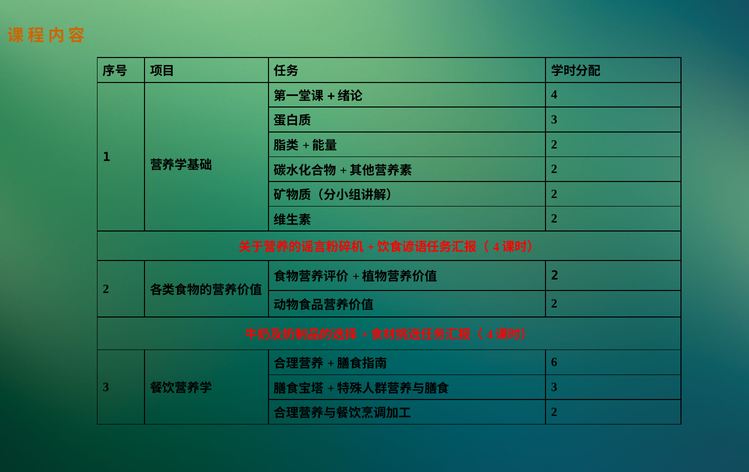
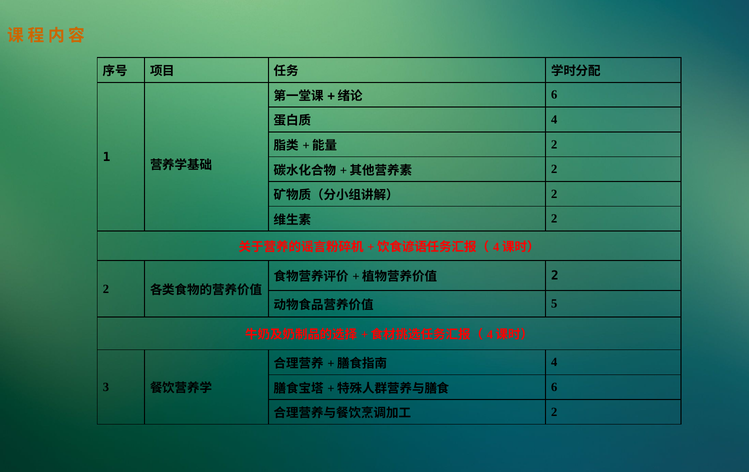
4 at (554, 95): 4 -> 6
3 at (554, 120): 3 -> 4
2 at (554, 304): 2 -> 5
6 at (554, 362): 6 -> 4
3 at (554, 387): 3 -> 6
